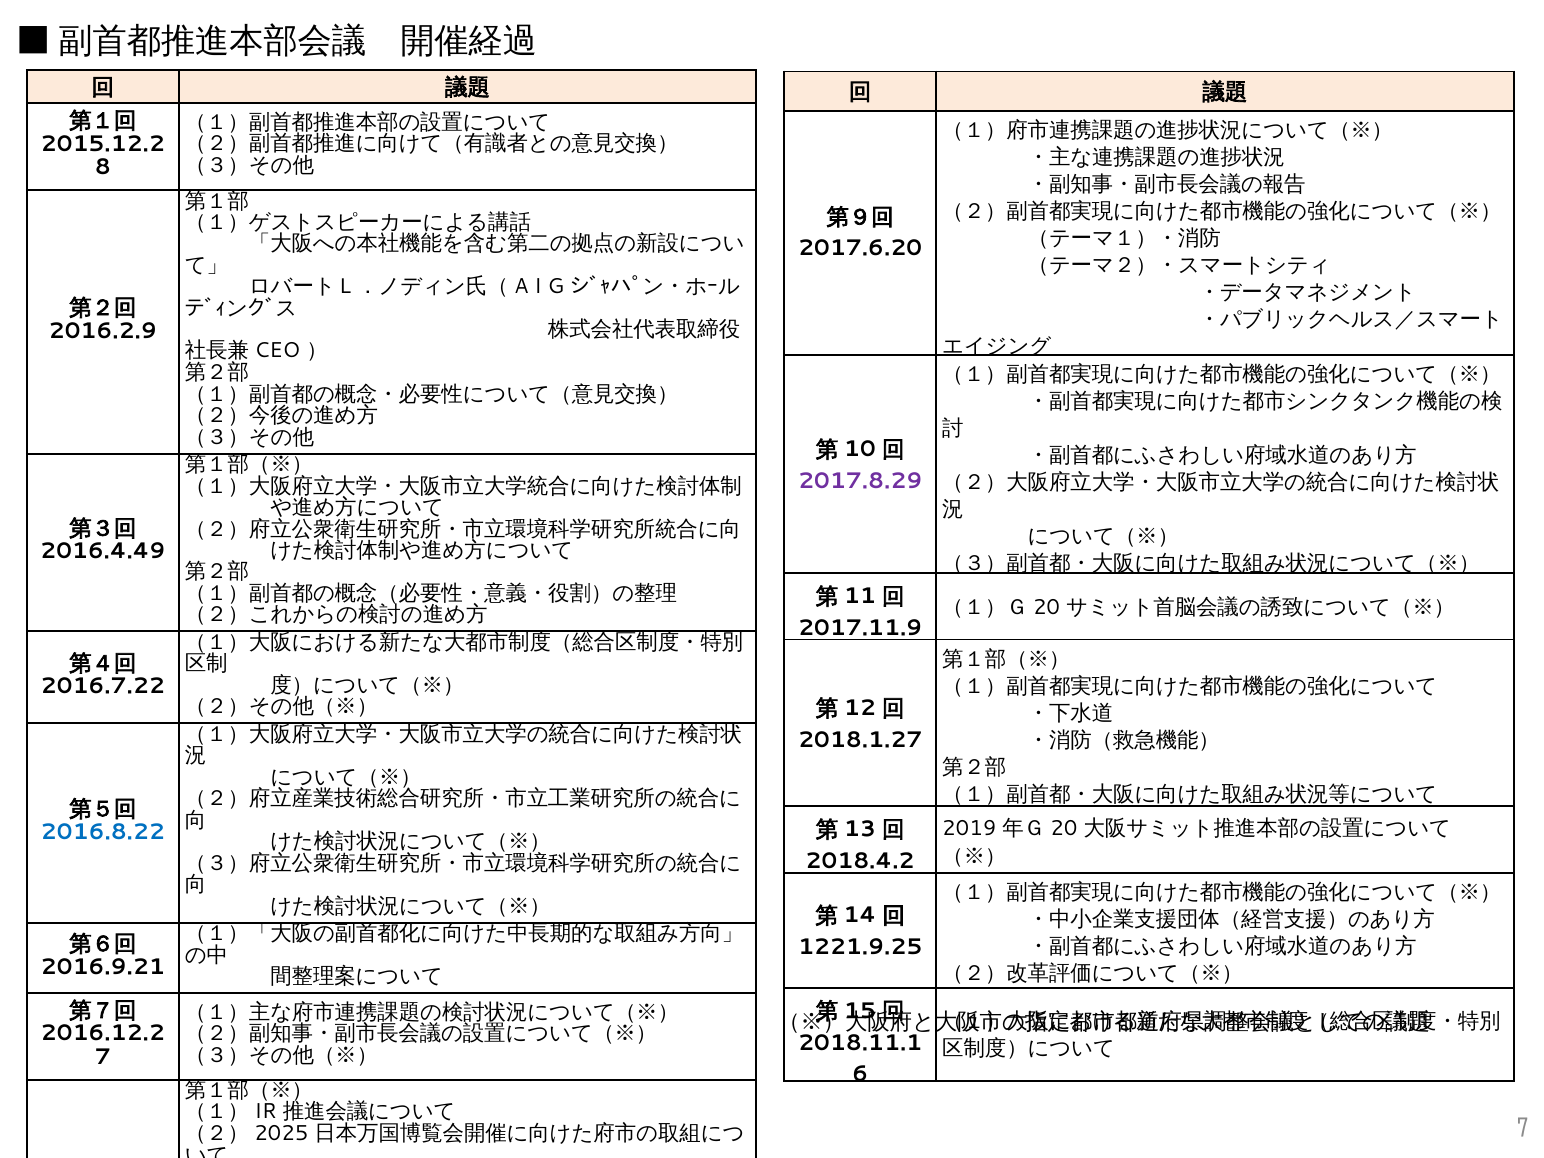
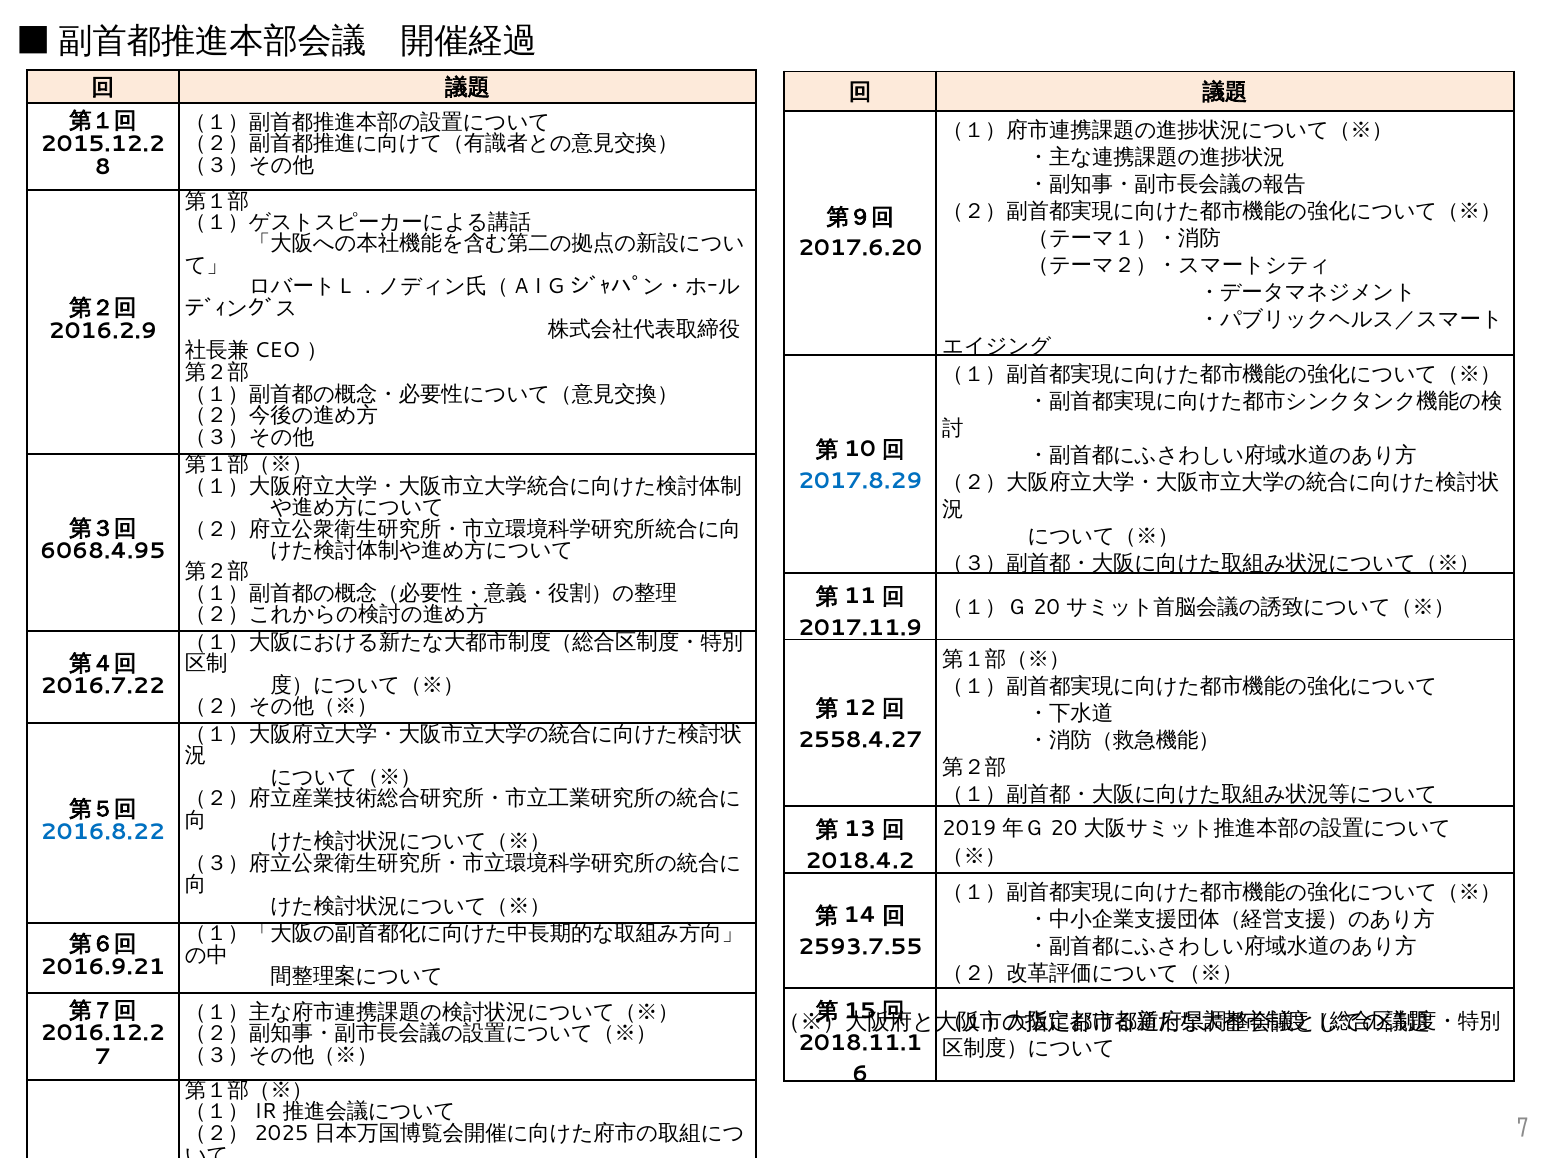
2017.8.29 colour: purple -> blue
2016.4.49: 2016.4.49 -> 6068.4.95
2018.1.27: 2018.1.27 -> 2558.4.27
1221.9.25: 1221.9.25 -> 2593.7.55
